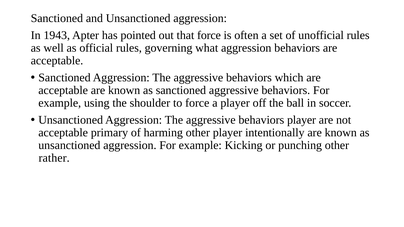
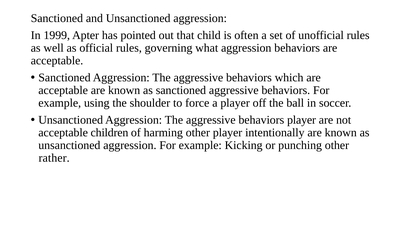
1943: 1943 -> 1999
that force: force -> child
primary: primary -> children
